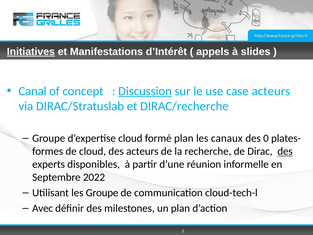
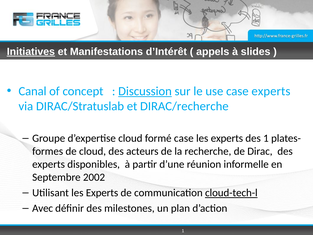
case acteurs: acteurs -> experts
formé plan: plan -> case
canaux at (227, 138): canaux -> experts
des 0: 0 -> 1
des at (285, 151) underline: present -> none
2022: 2022 -> 2002
Utilisant les Groupe: Groupe -> Experts
cloud-tech-l underline: none -> present
